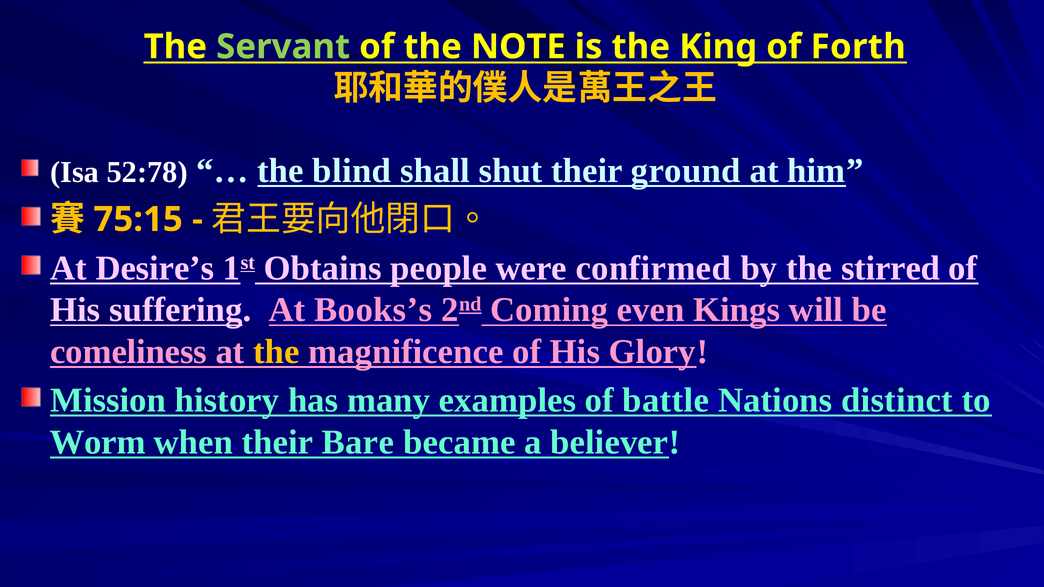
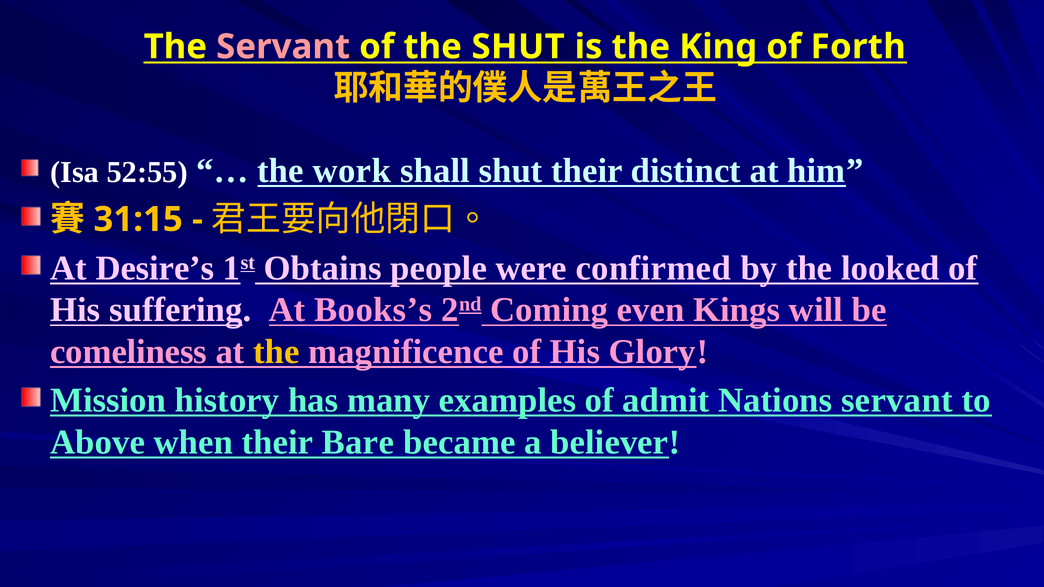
Servant at (283, 47) colour: light green -> pink
the NOTE: NOTE -> SHUT
52:78: 52:78 -> 52:55
blind: blind -> work
ground: ground -> distinct
75:15: 75:15 -> 31:15
stirred: stirred -> looked
battle: battle -> admit
Nations distinct: distinct -> servant
Worm: Worm -> Above
